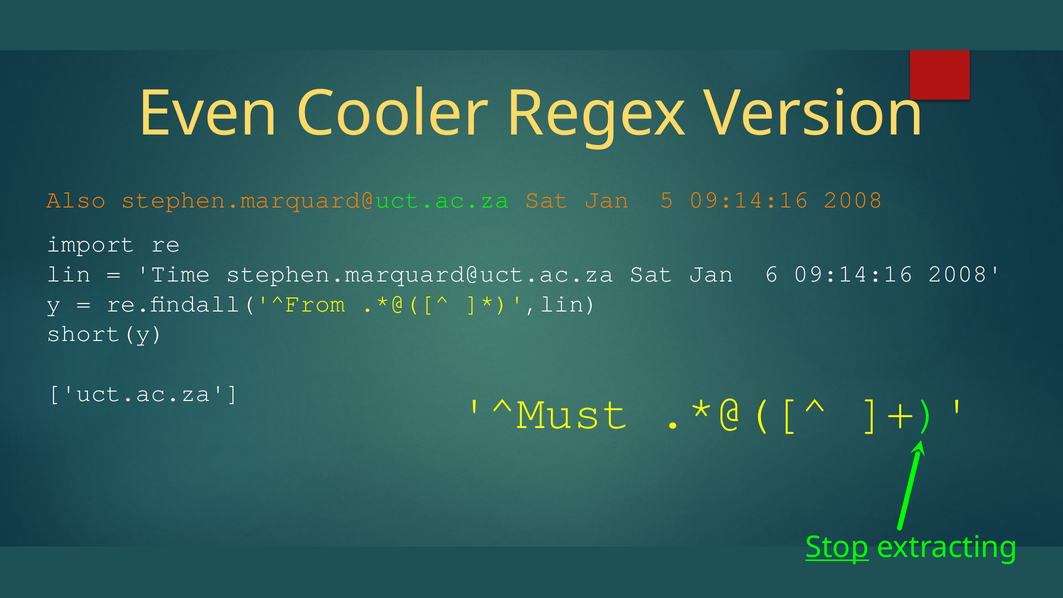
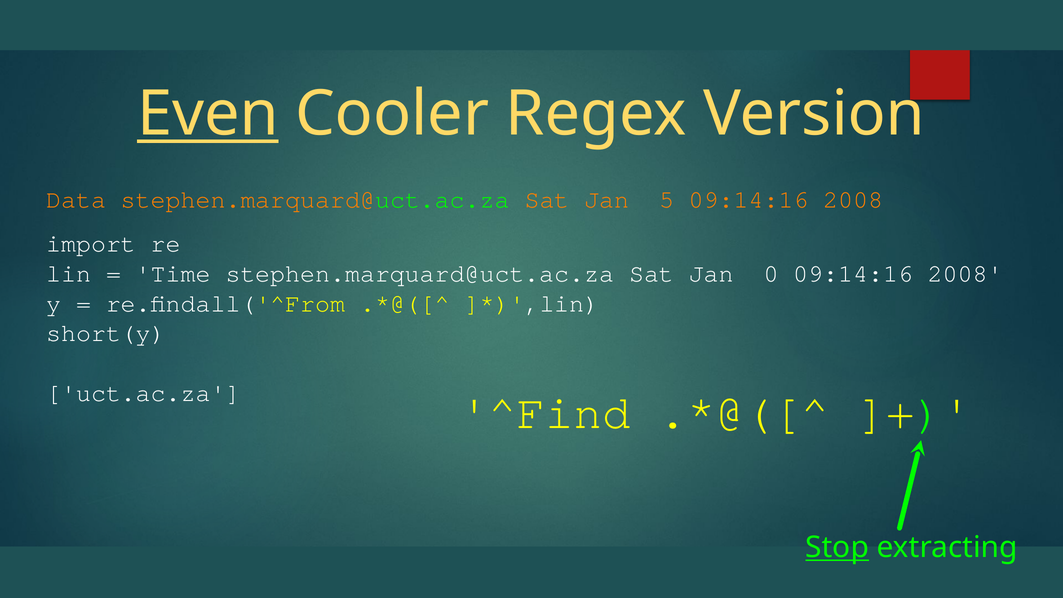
Even underline: none -> present
Also: Also -> Data
6: 6 -> 0
^Must: ^Must -> ^Find
